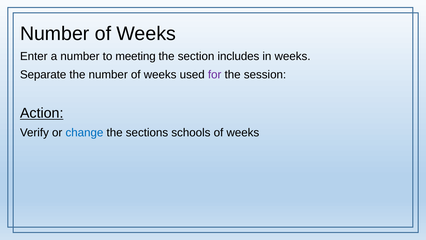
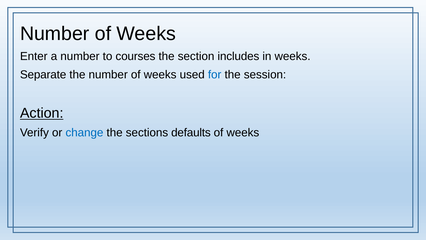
meeting: meeting -> courses
for colour: purple -> blue
schools: schools -> defaults
